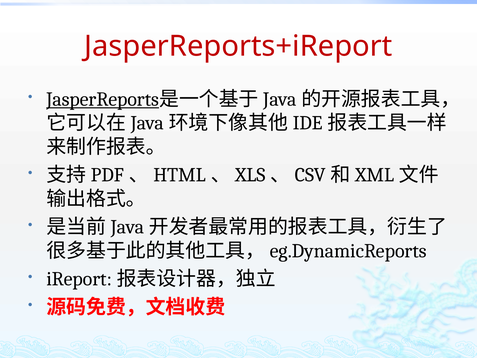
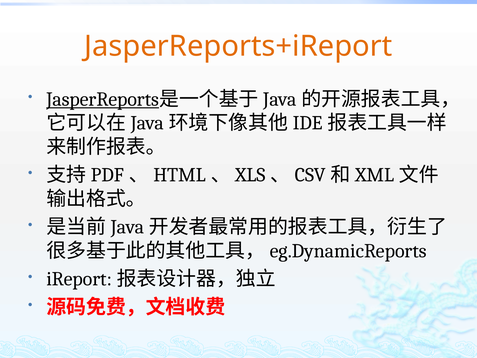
JasperReports+iReport colour: red -> orange
